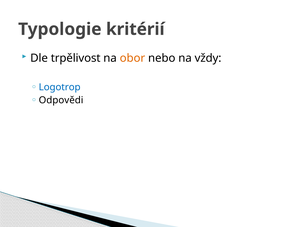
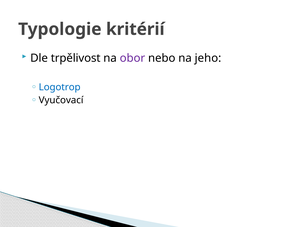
obor colour: orange -> purple
vždy: vždy -> jeho
Odpovědi: Odpovědi -> Vyučovací
